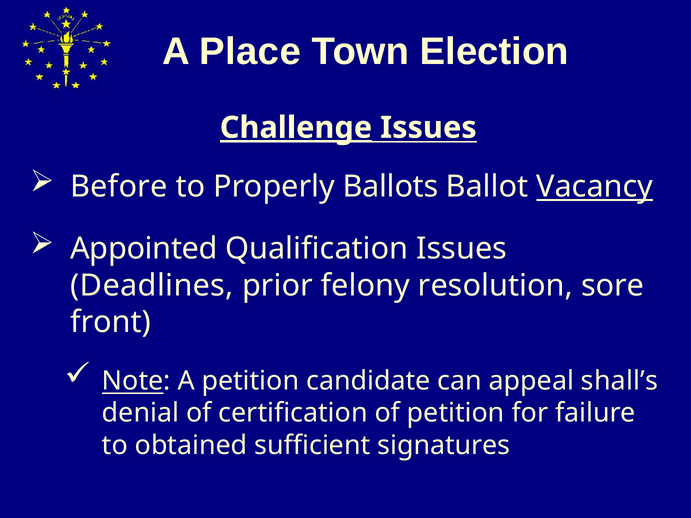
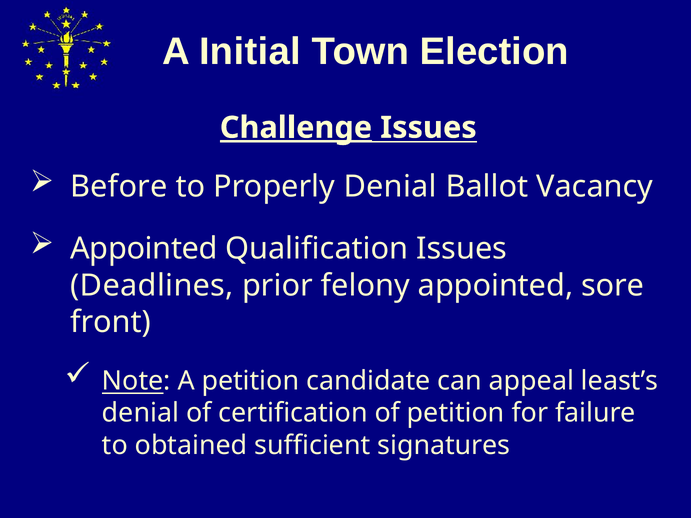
Place: Place -> Initial
Properly Ballots: Ballots -> Denial
Vacancy underline: present -> none
felony resolution: resolution -> appointed
shall’s: shall’s -> least’s
